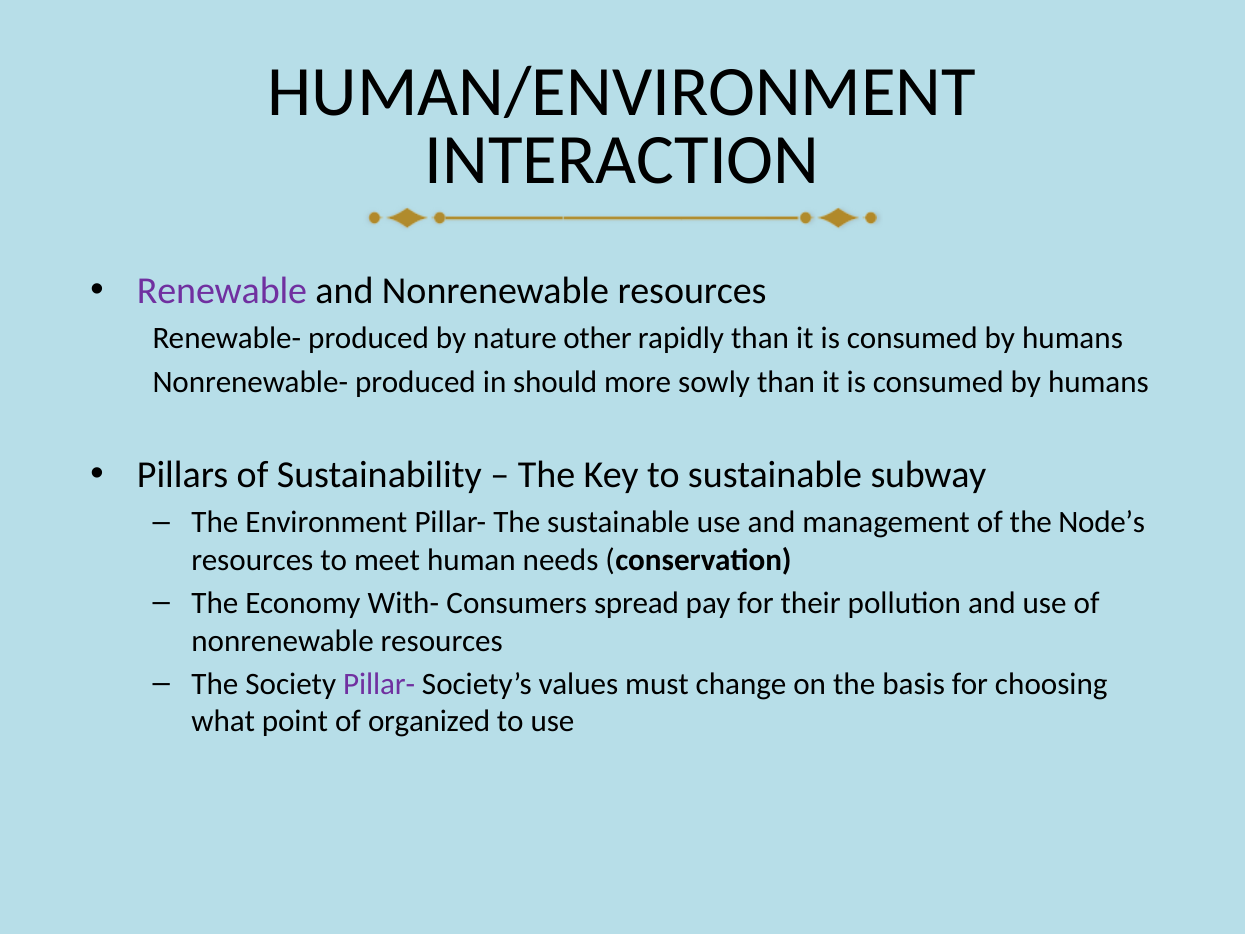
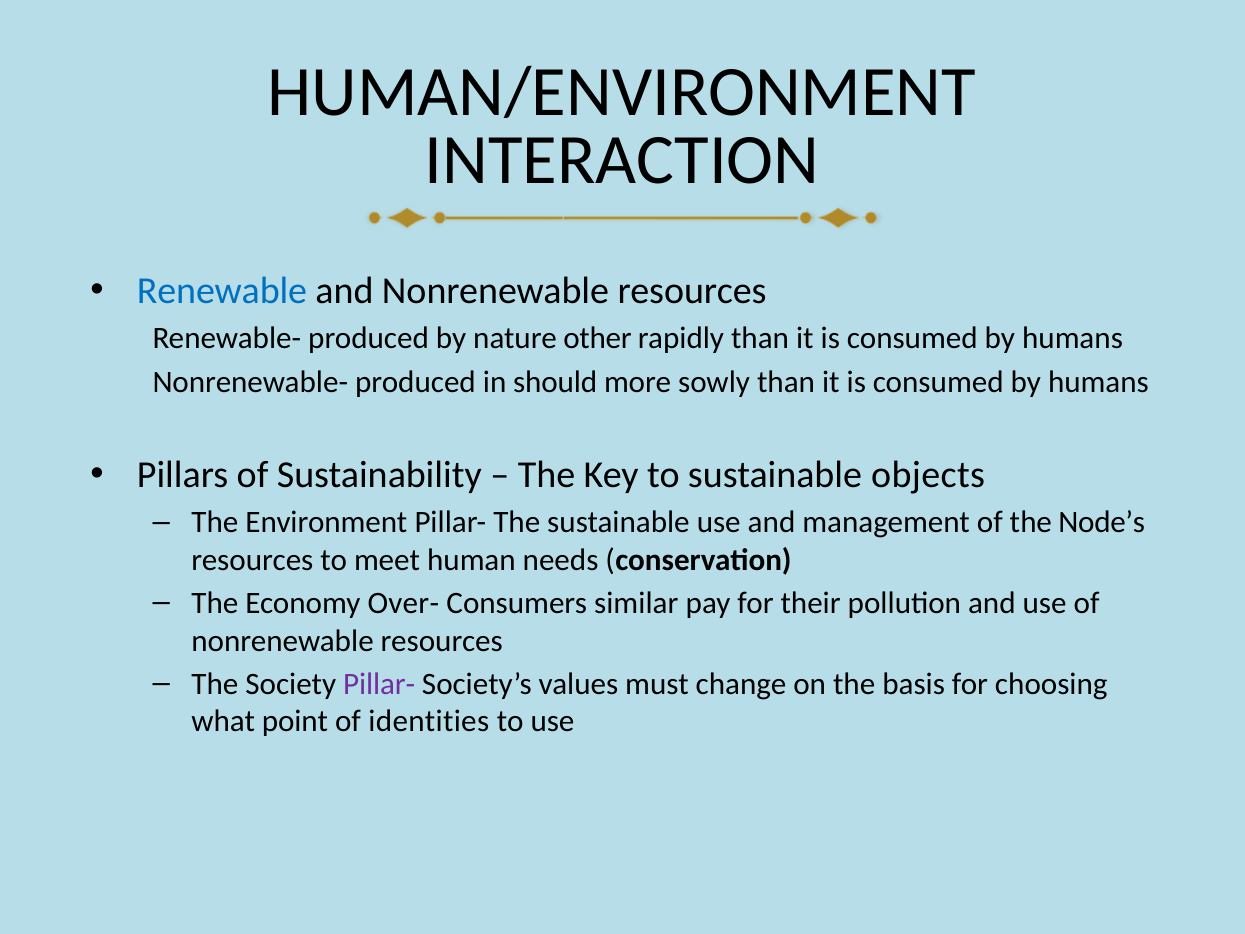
Renewable colour: purple -> blue
subway: subway -> objects
With-: With- -> Over-
spread: spread -> similar
organized: organized -> identities
